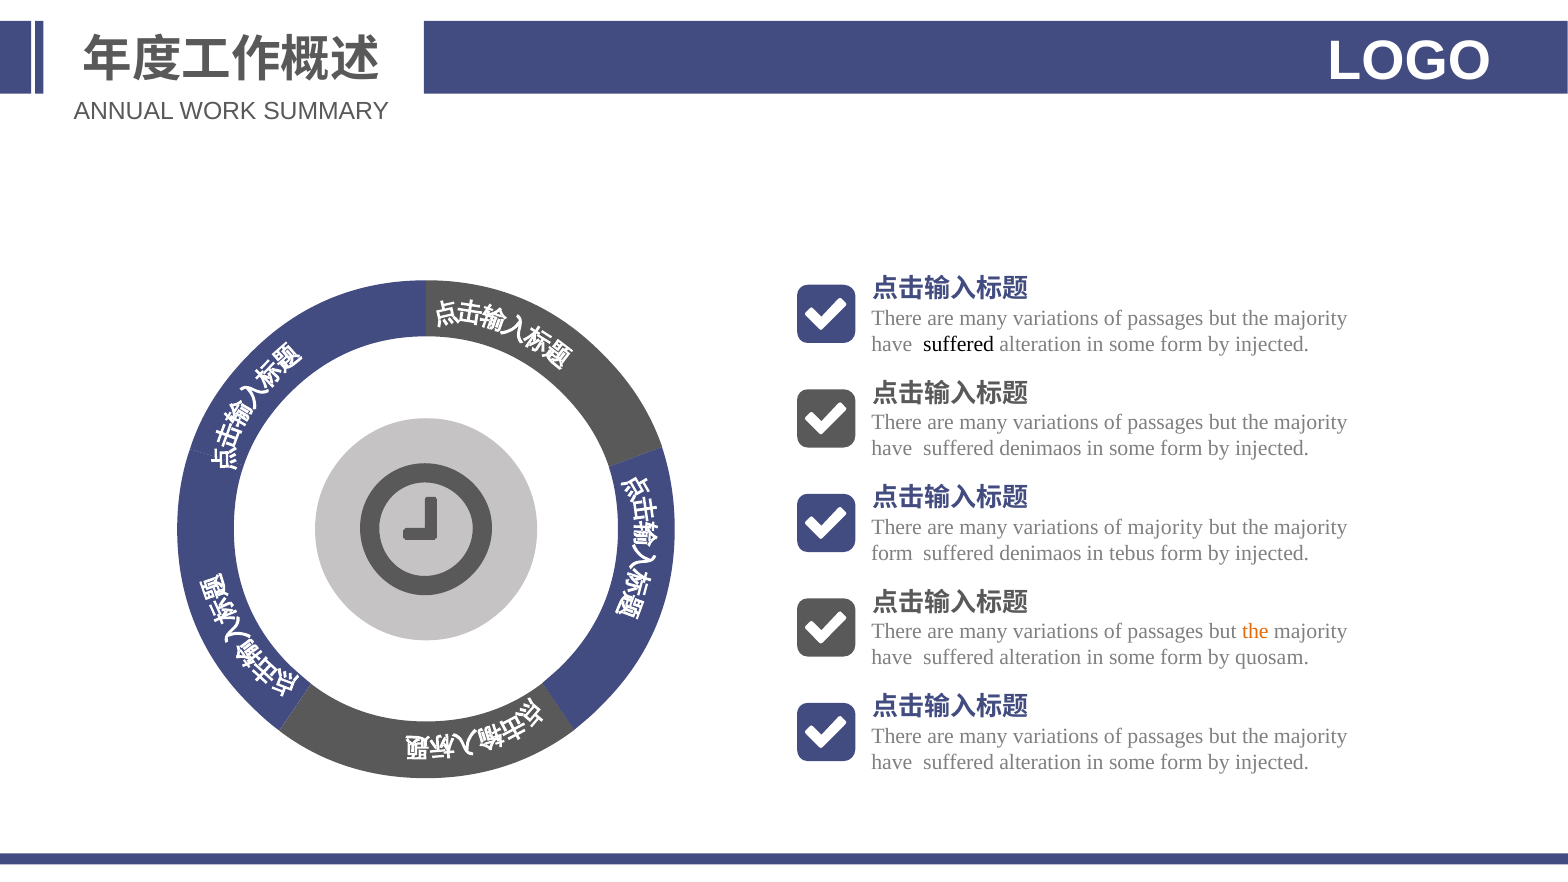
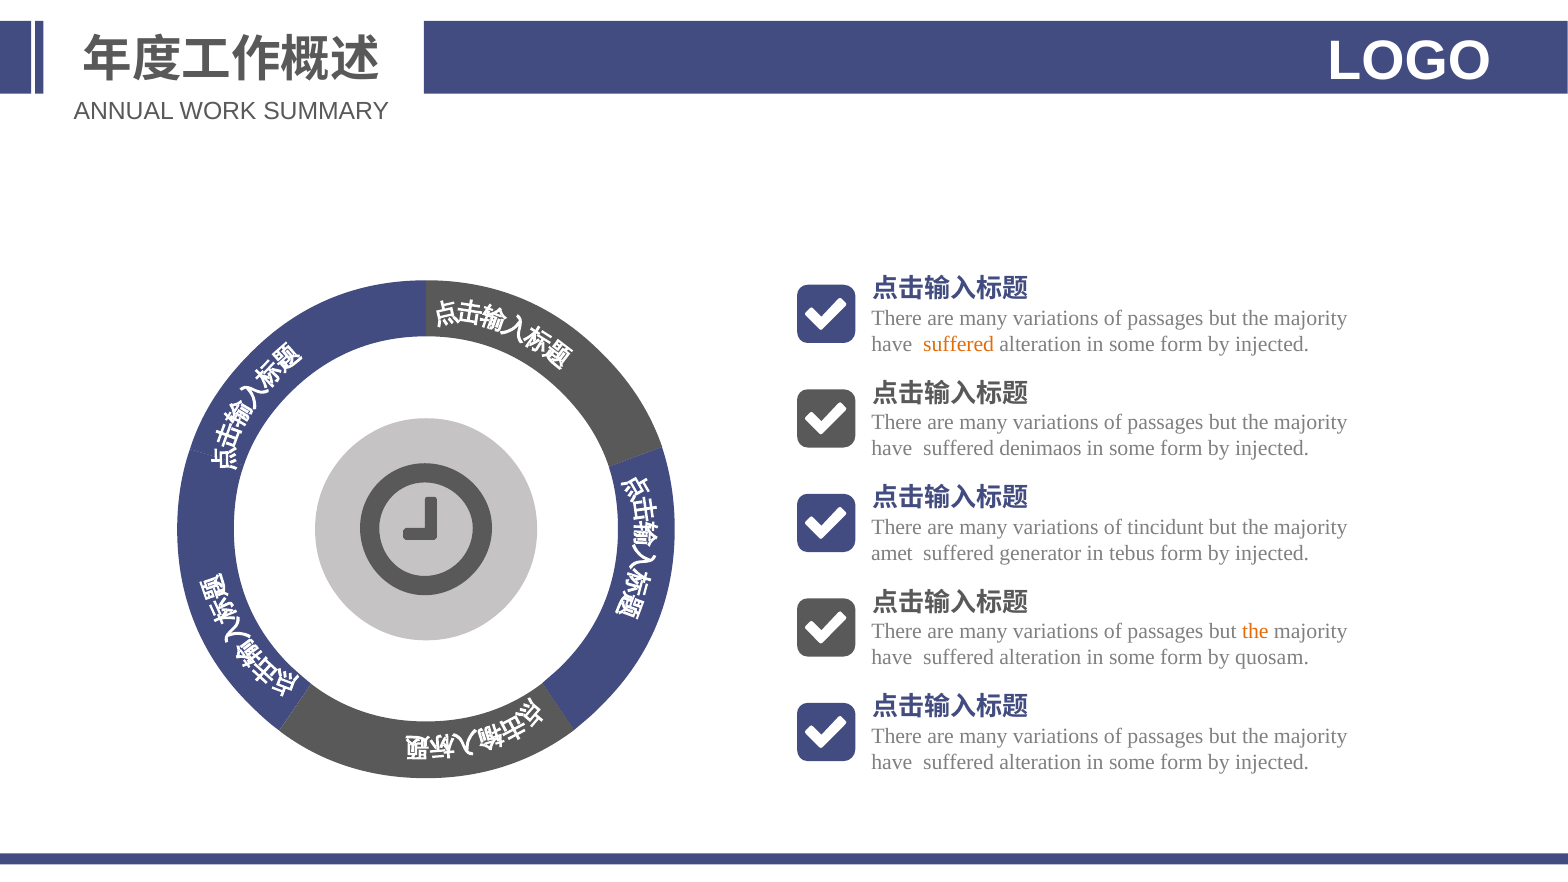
suffered at (959, 344) colour: black -> orange
of majority: majority -> tincidunt
form at (892, 553): form -> amet
denimaos at (1040, 553): denimaos -> generator
